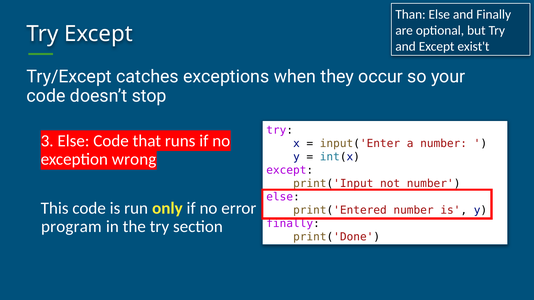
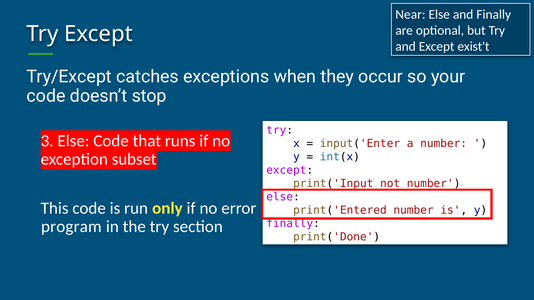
Than: Than -> Near
wrong: wrong -> subset
